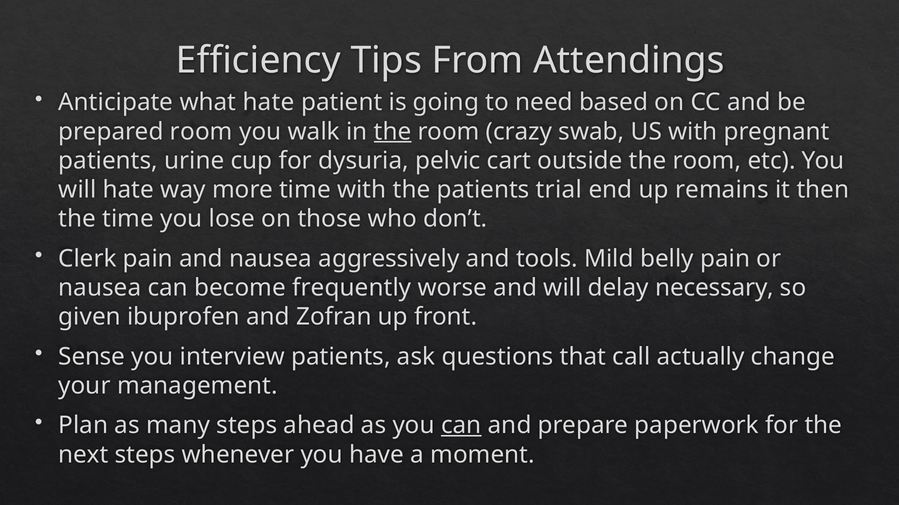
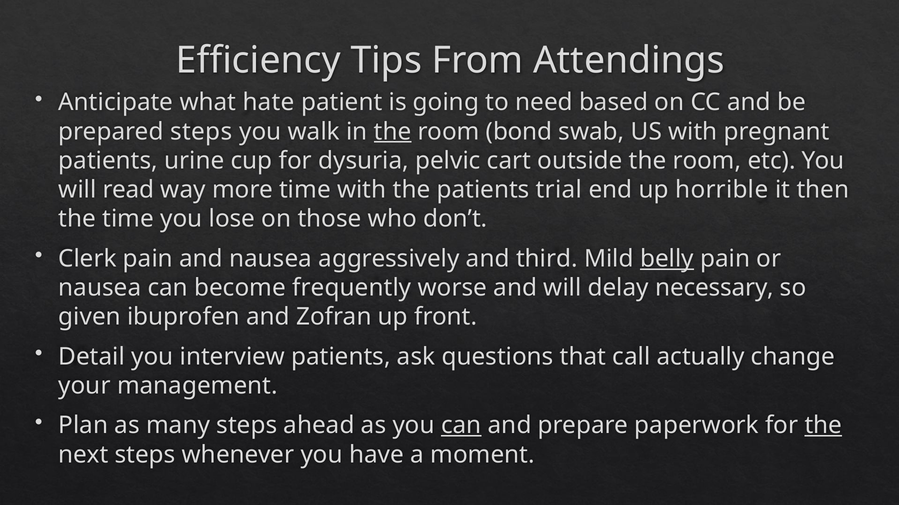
prepared room: room -> steps
crazy: crazy -> bond
will hate: hate -> read
remains: remains -> horrible
tools: tools -> third
belly underline: none -> present
Sense: Sense -> Detail
the at (823, 426) underline: none -> present
